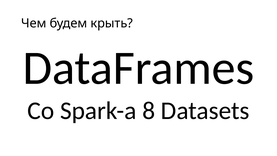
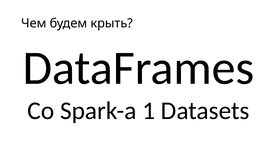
8: 8 -> 1
